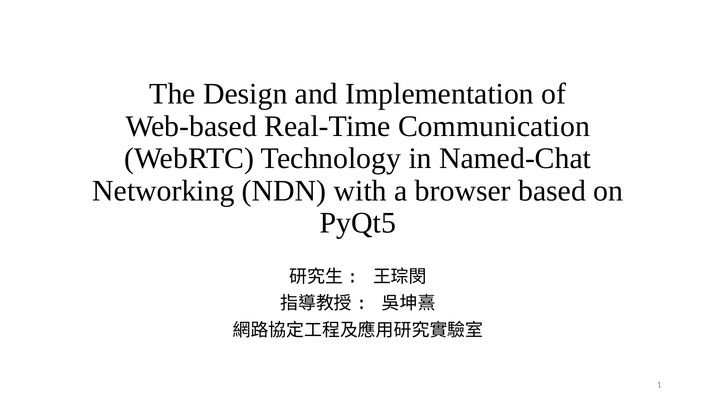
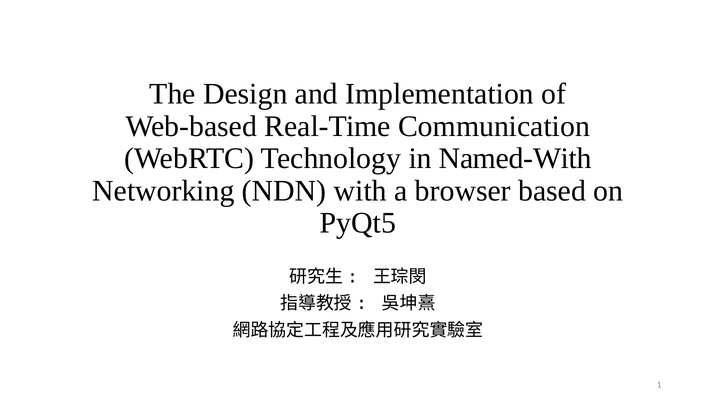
Named-Chat: Named-Chat -> Named-With
